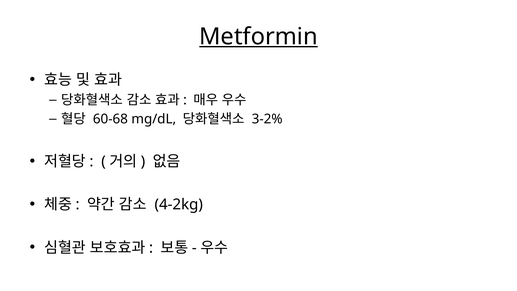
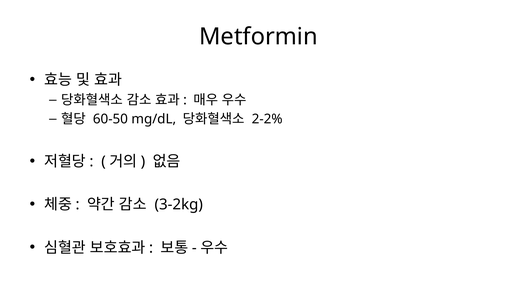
Metformin underline: present -> none
60-68: 60-68 -> 60-50
3-2%: 3-2% -> 2-2%
4-2kg: 4-2kg -> 3-2kg
